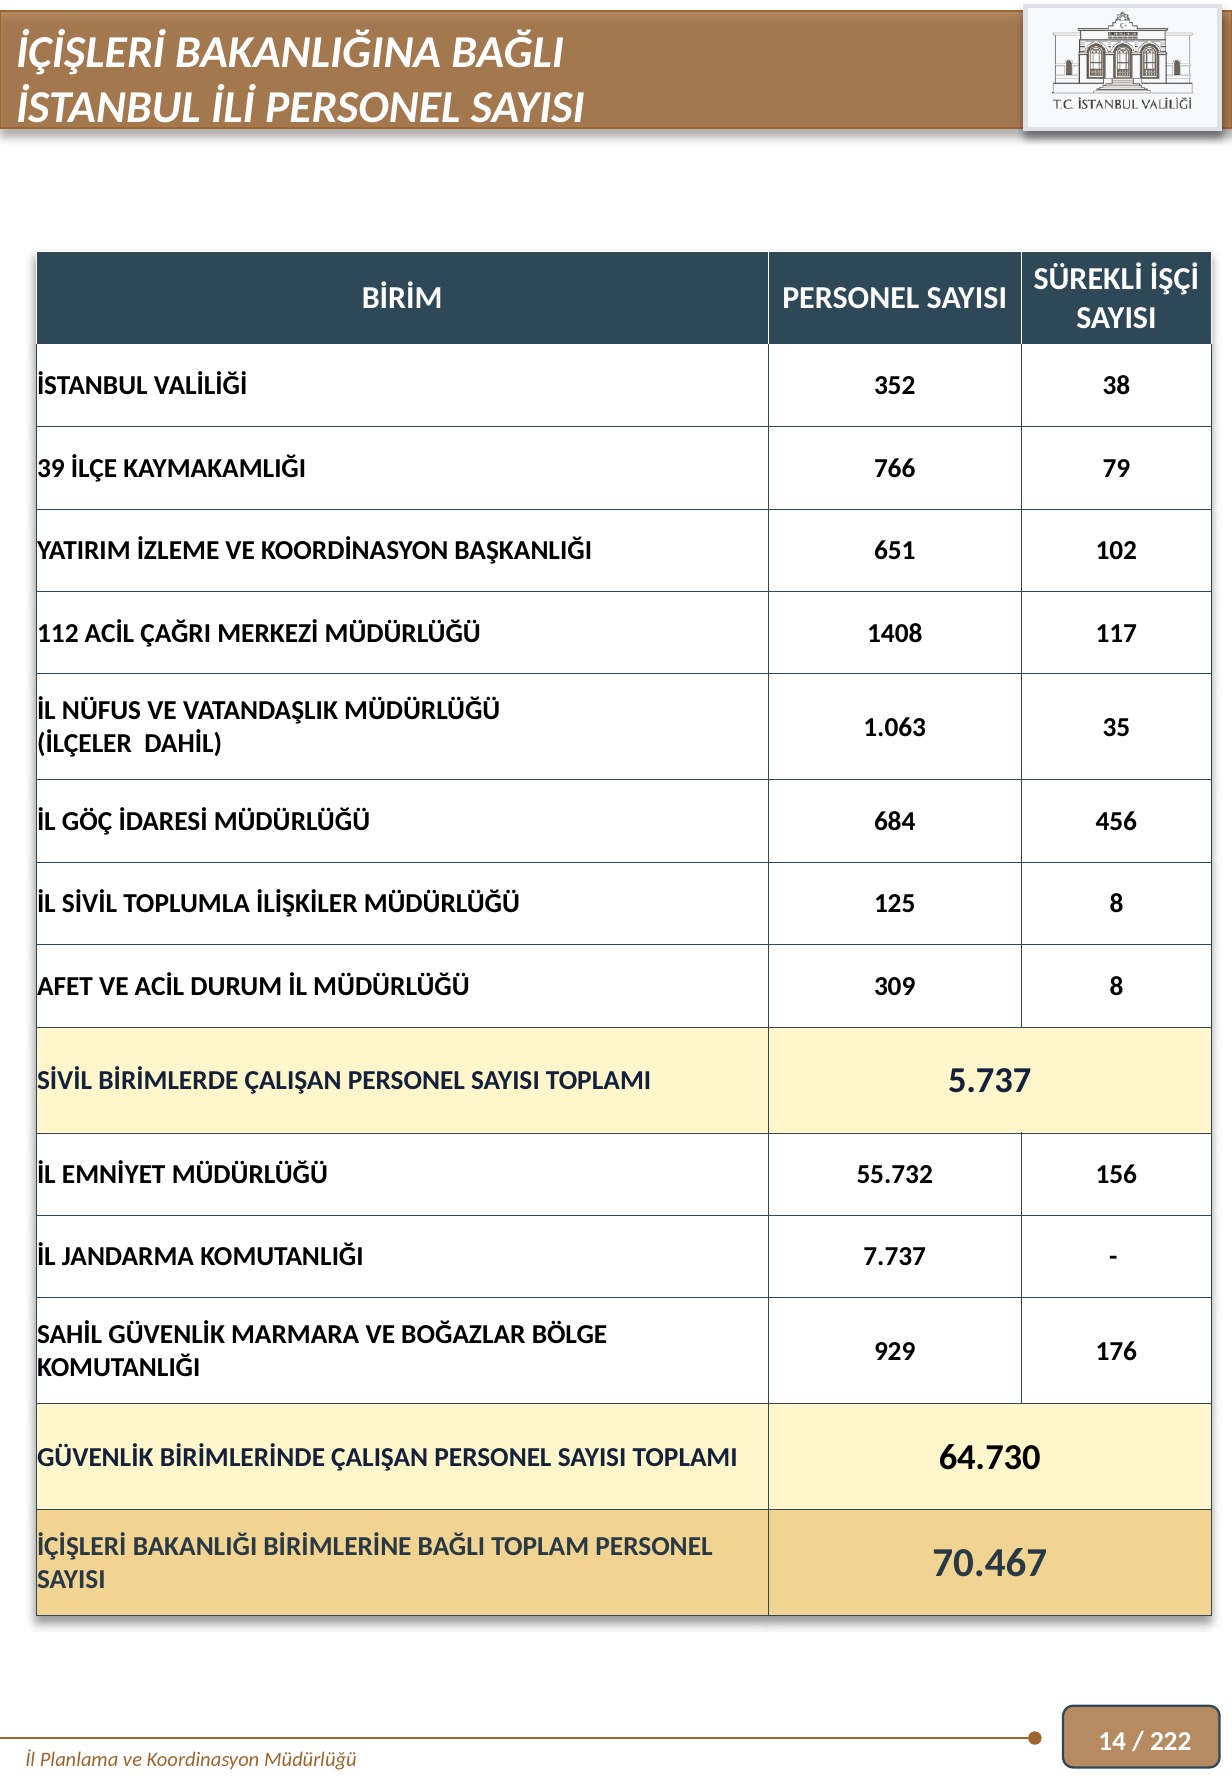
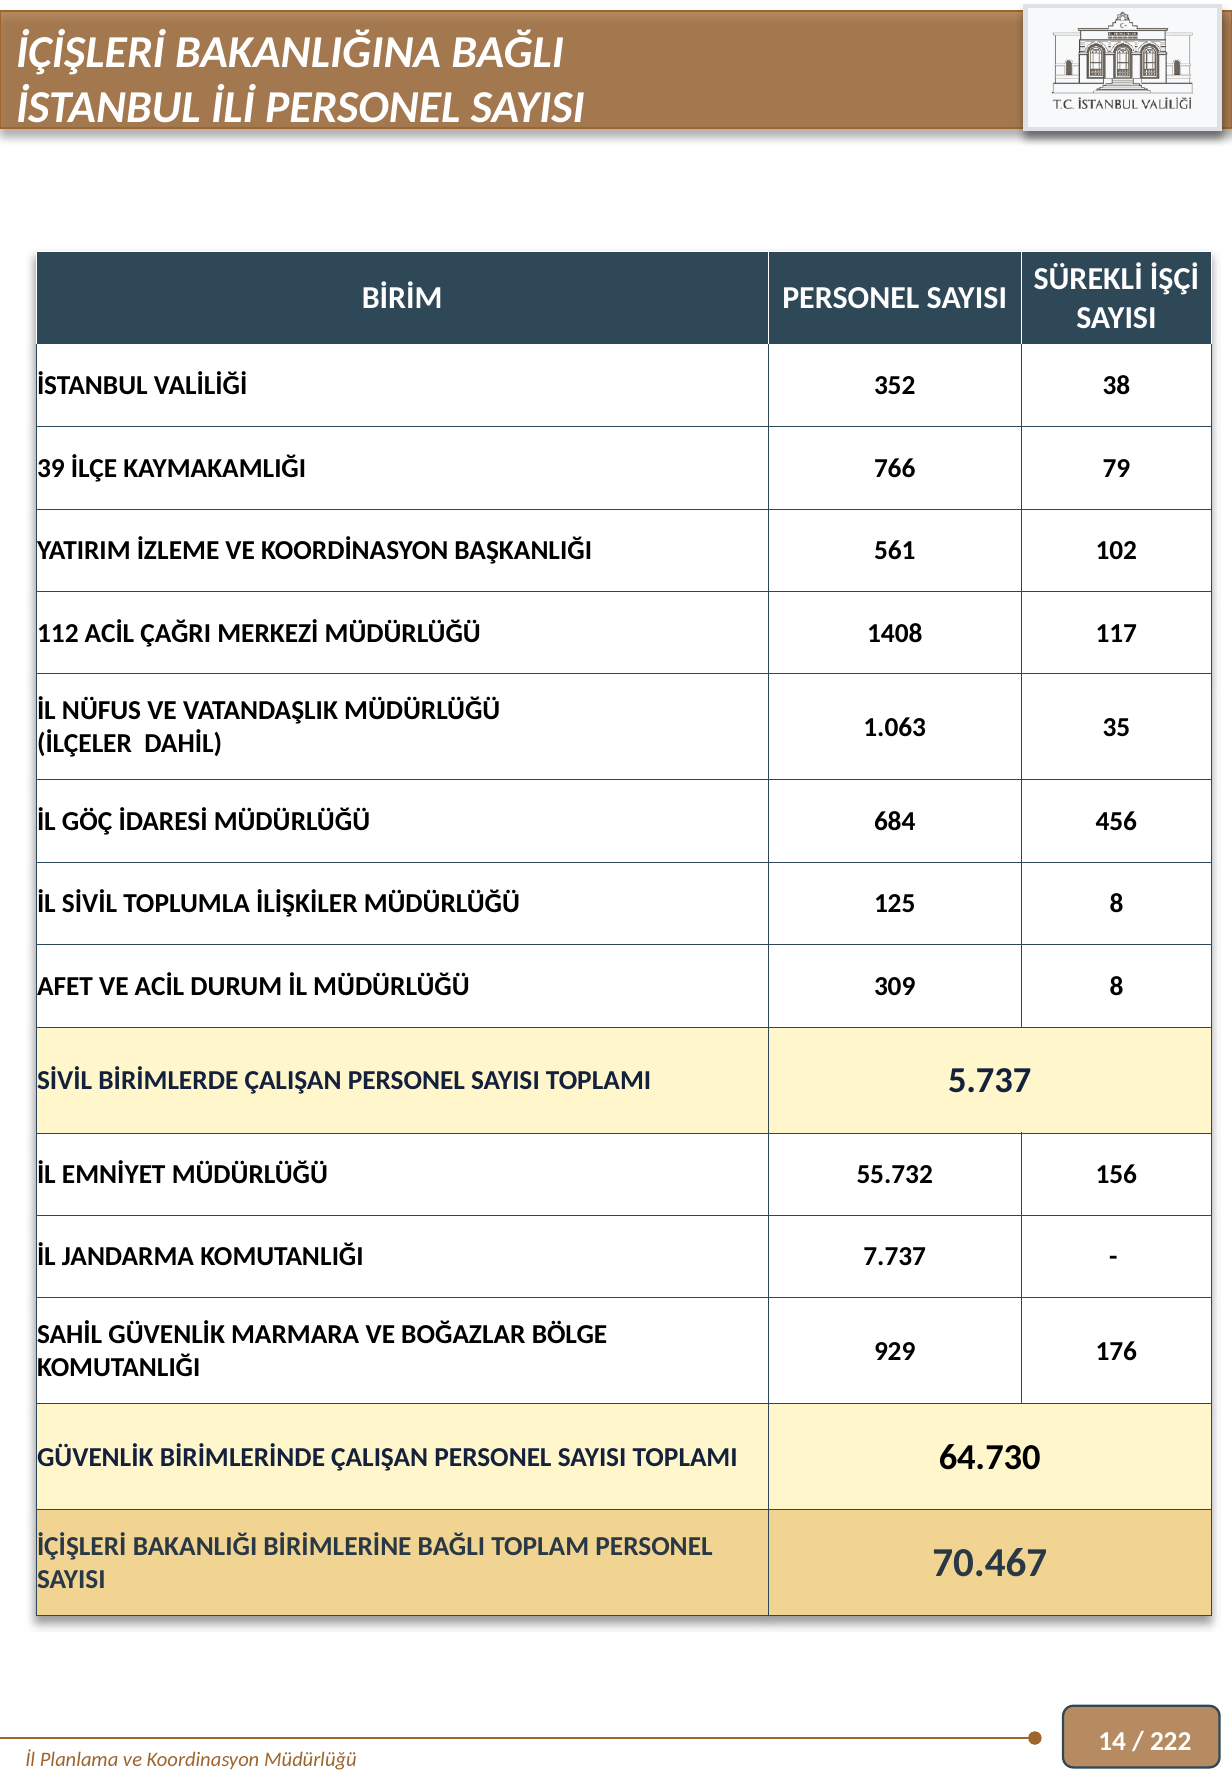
651: 651 -> 561
